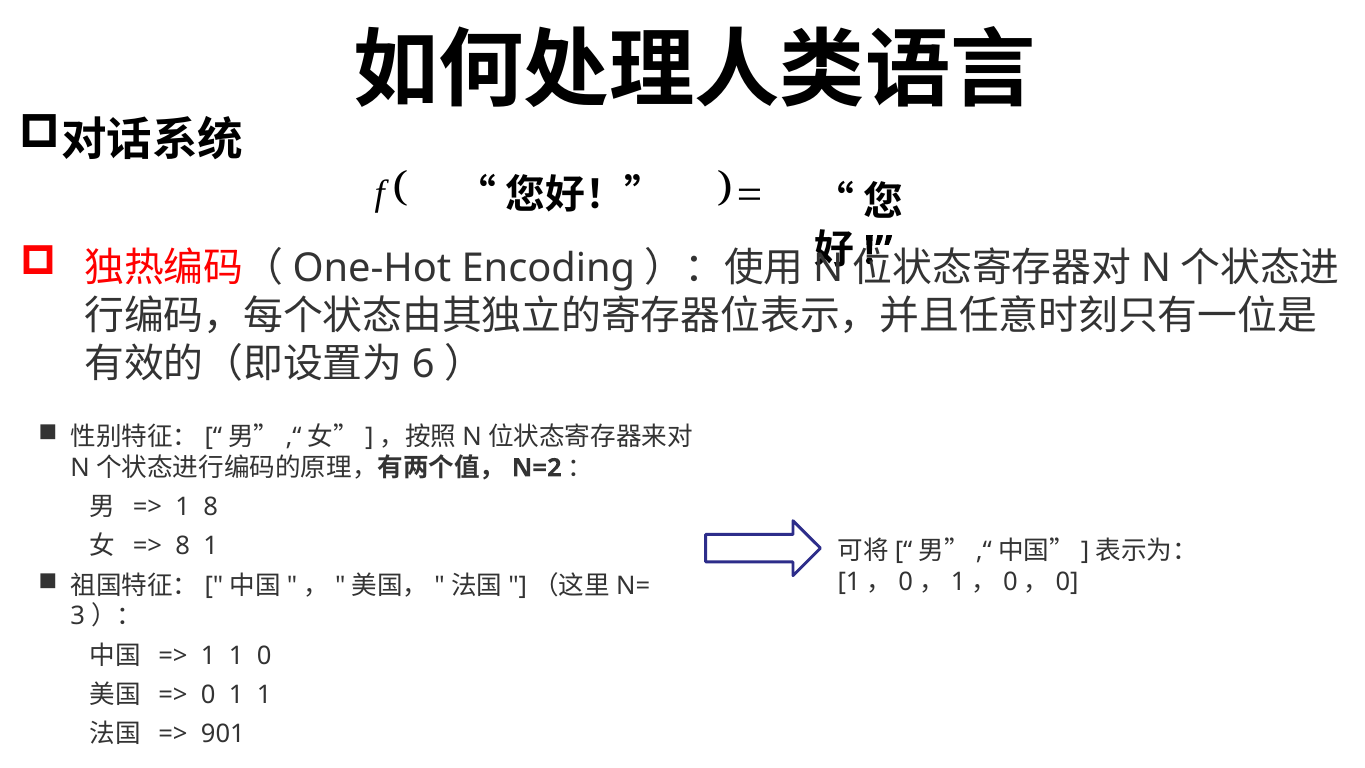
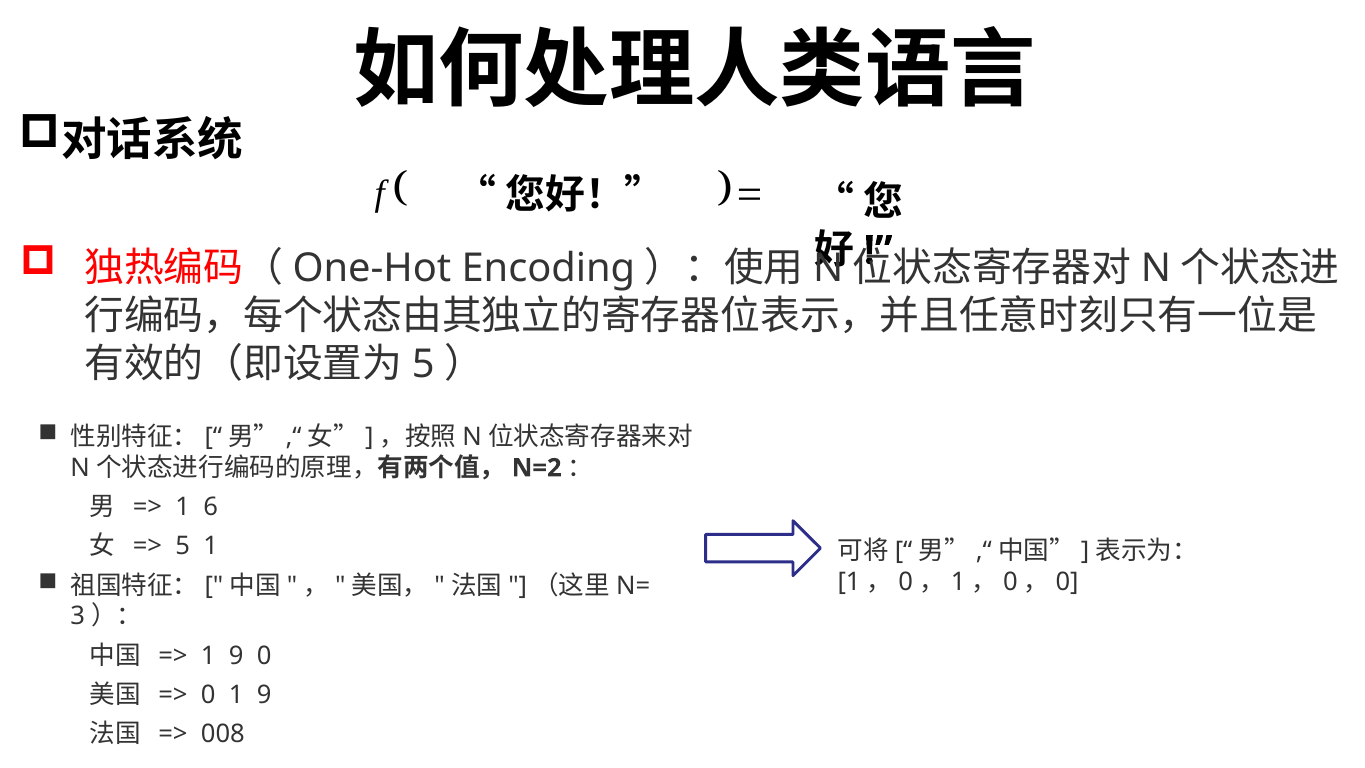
6 at (423, 364): 6 -> 5
1 8: 8 -> 6
8 at (183, 546): 8 -> 5
1 at (236, 656): 1 -> 9
0 1 1: 1 -> 9
901: 901 -> 008
